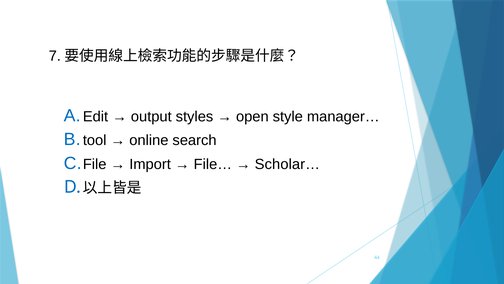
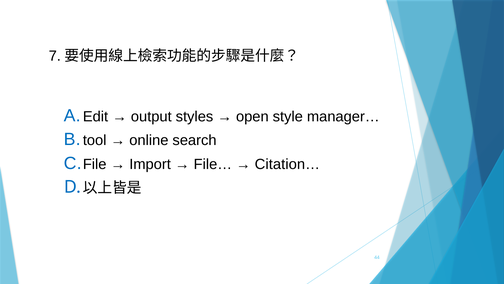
Scholar…: Scholar… -> Citation…
